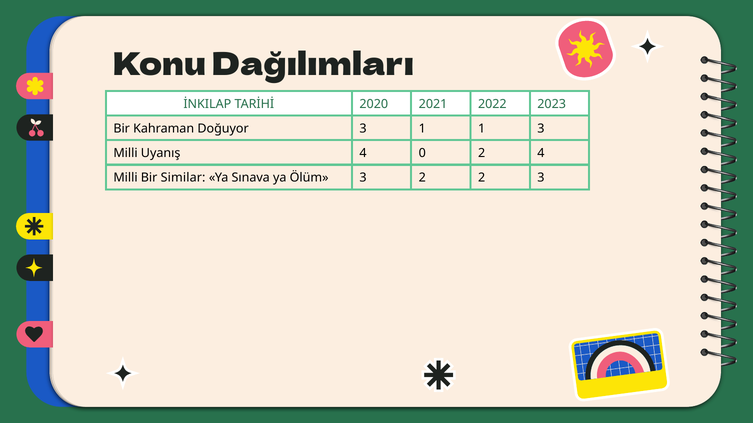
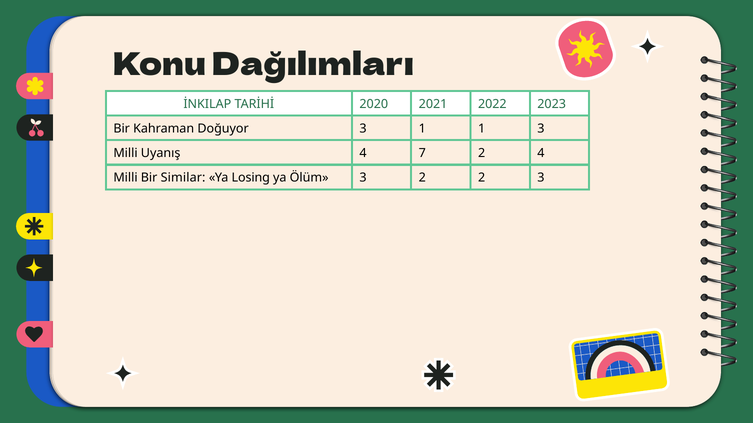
0: 0 -> 7
Sınava: Sınava -> Losing
